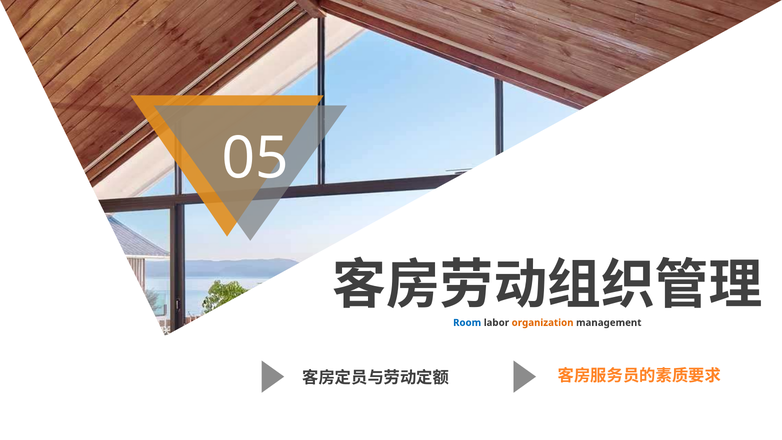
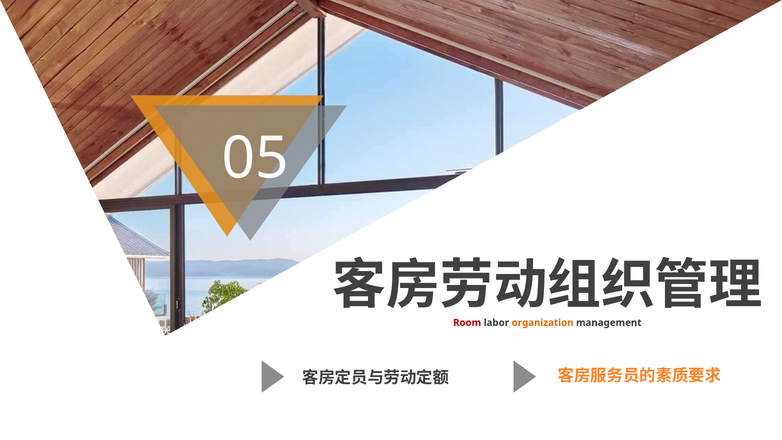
Room colour: blue -> red
